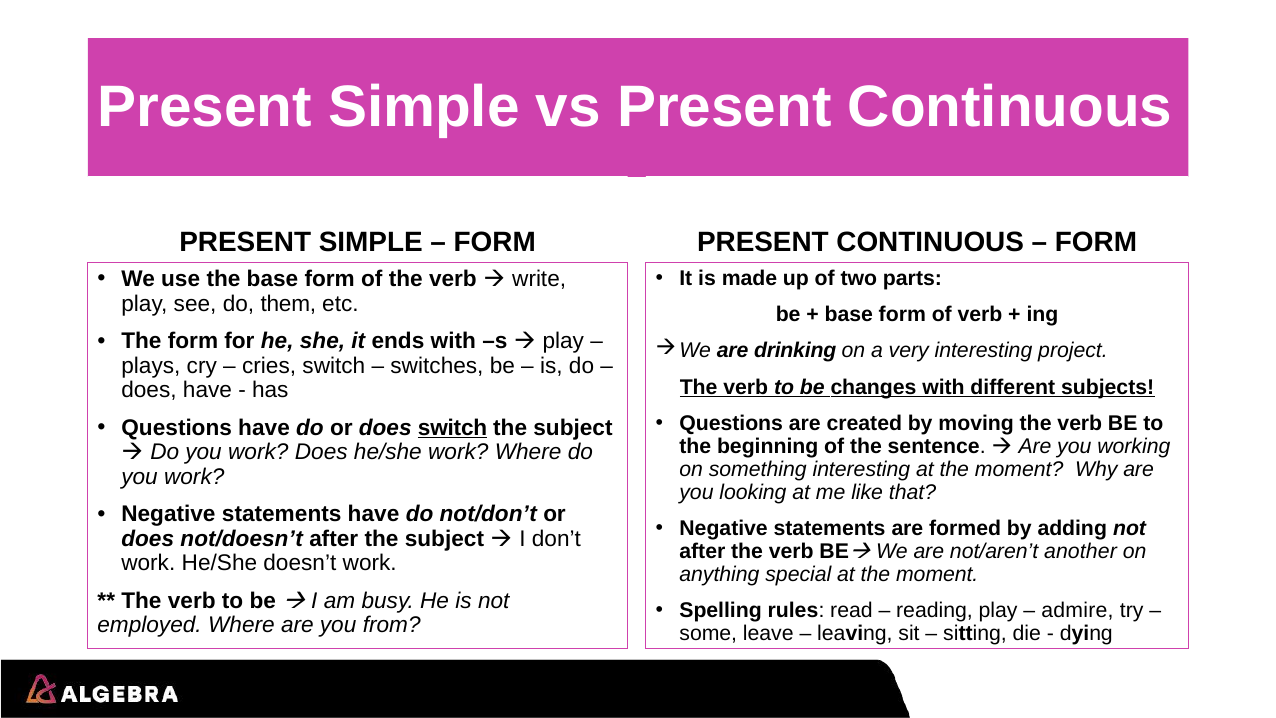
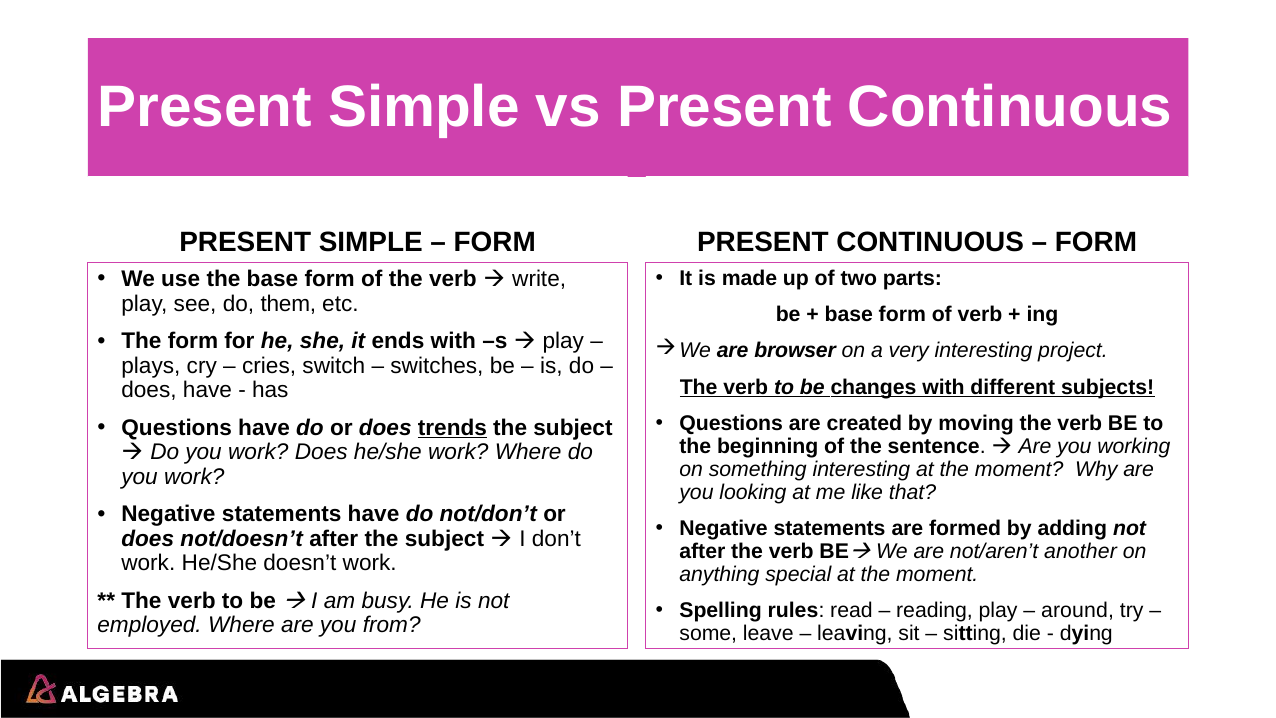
drinking: drinking -> browser
does switch: switch -> trends
admire: admire -> around
